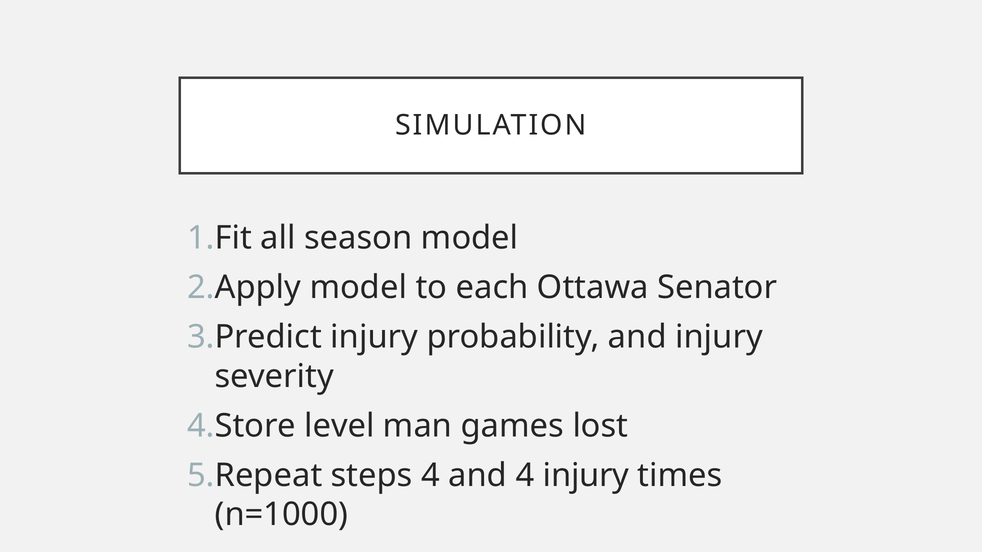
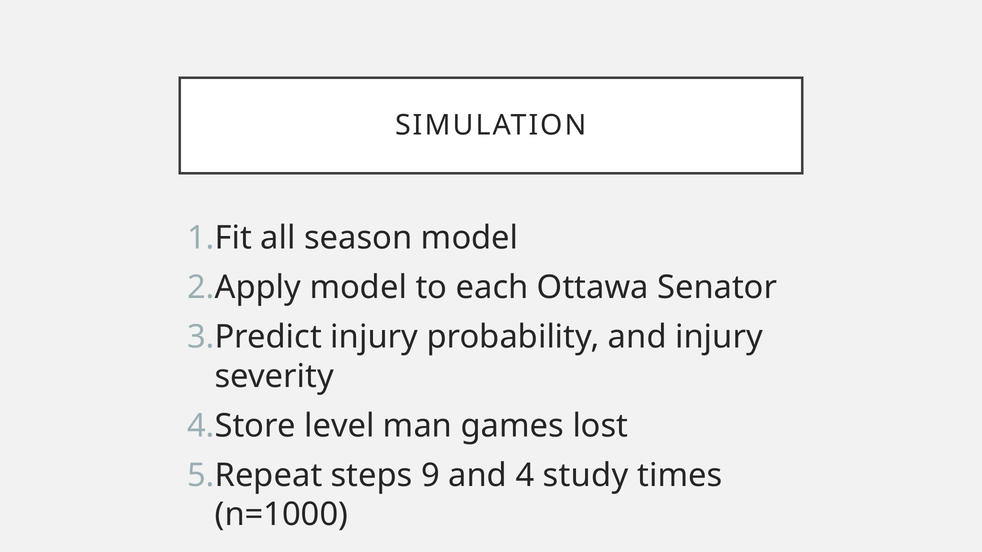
steps 4: 4 -> 9
4 injury: injury -> study
